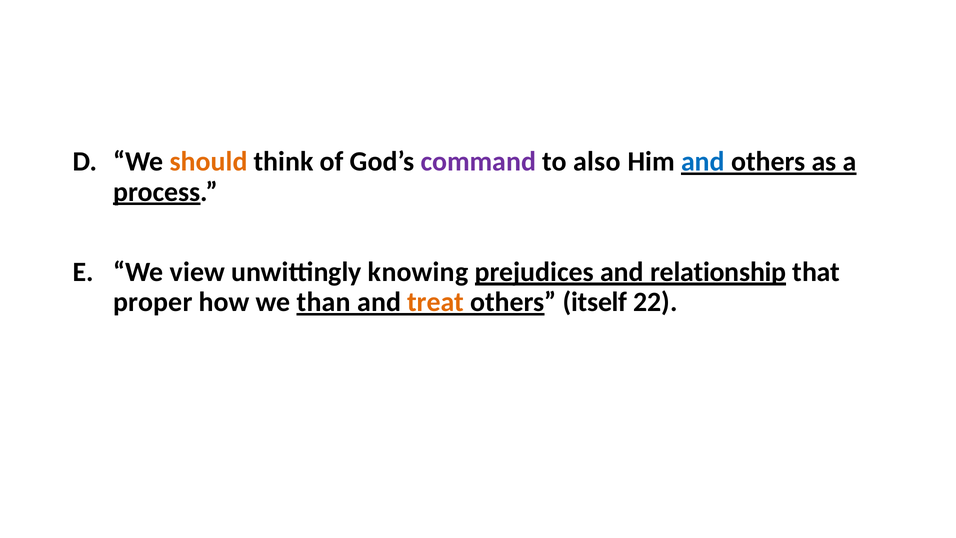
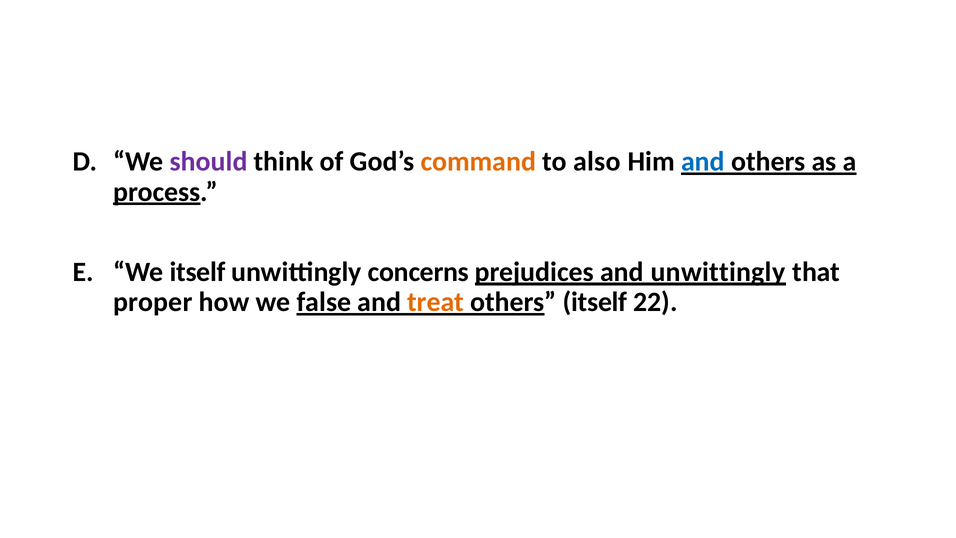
should colour: orange -> purple
command colour: purple -> orange
We view: view -> itself
knowing: knowing -> concerns
and relationship: relationship -> unwittingly
than: than -> false
